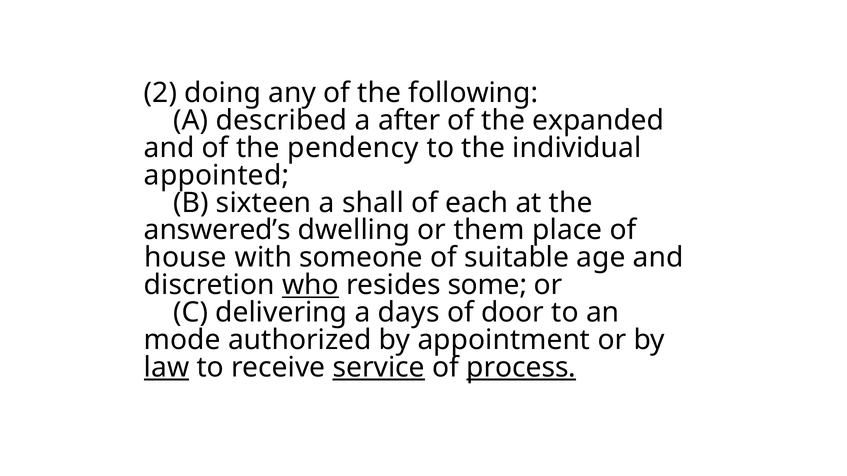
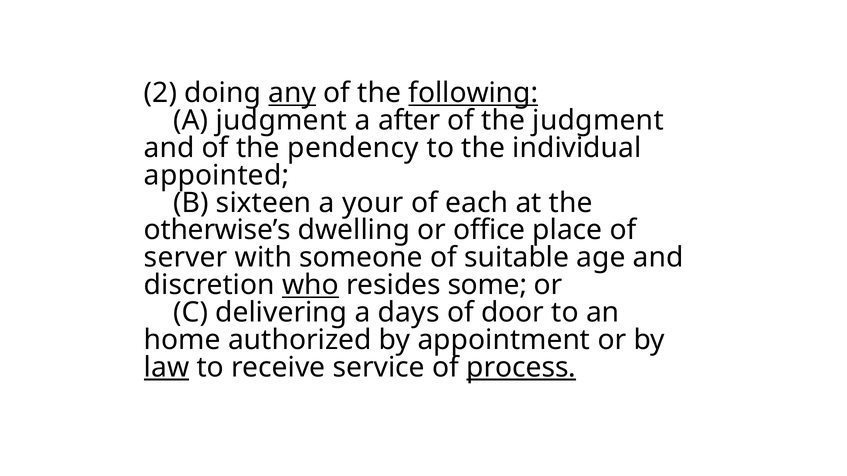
any underline: none -> present
following underline: none -> present
A described: described -> judgment
the expanded: expanded -> judgment
shall: shall -> your
answered’s: answered’s -> otherwise’s
them: them -> office
house: house -> server
mode: mode -> home
service underline: present -> none
